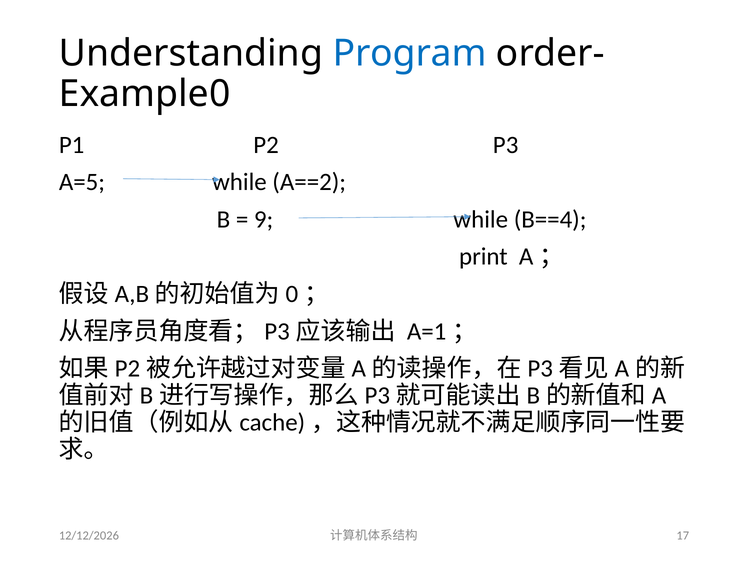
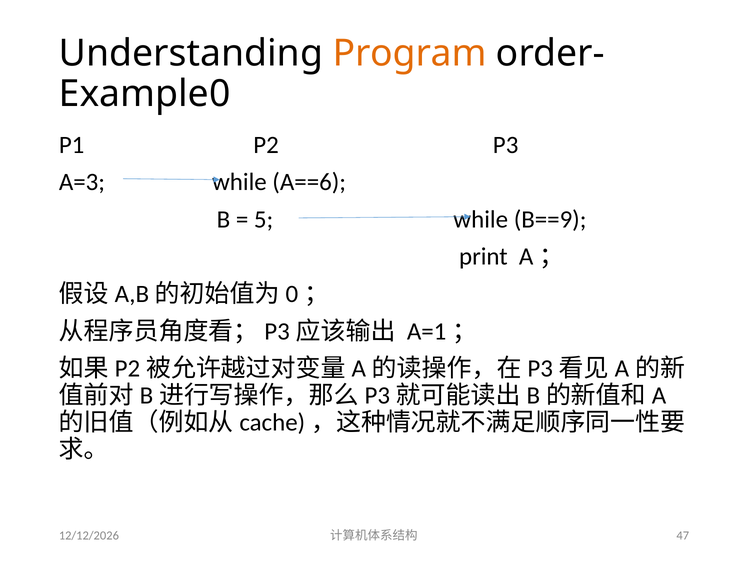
Program colour: blue -> orange
A=5: A=5 -> A=3
A==2: A==2 -> A==6
9: 9 -> 5
B==4: B==4 -> B==9
17: 17 -> 47
